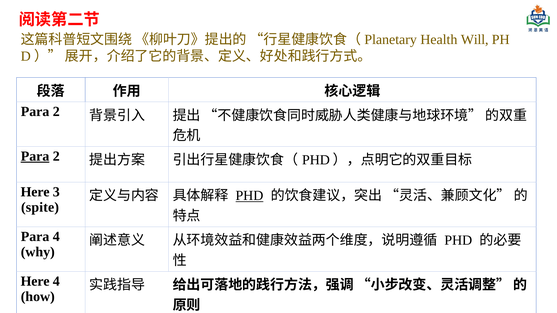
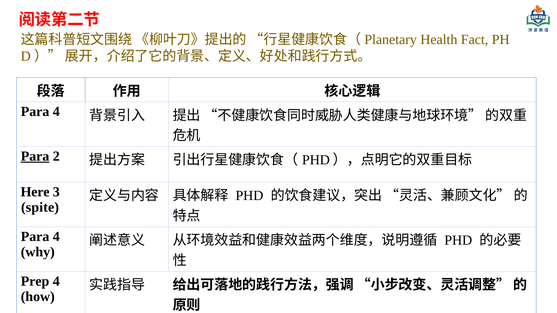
Will: Will -> Fact
2 at (56, 112): 2 -> 4
PHD at (249, 196) underline: present -> none
Here at (35, 282): Here -> Prep
